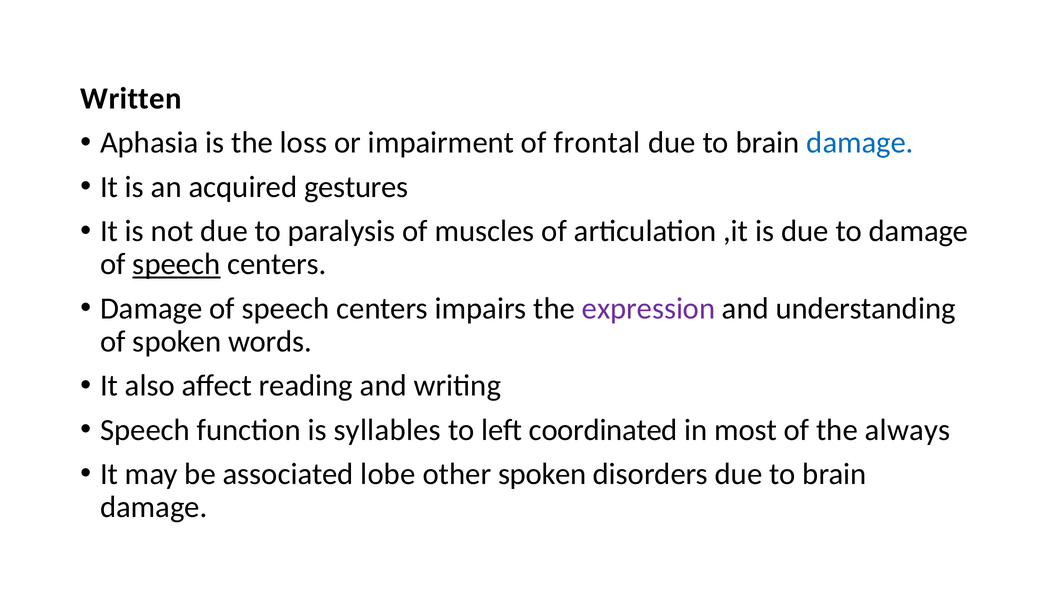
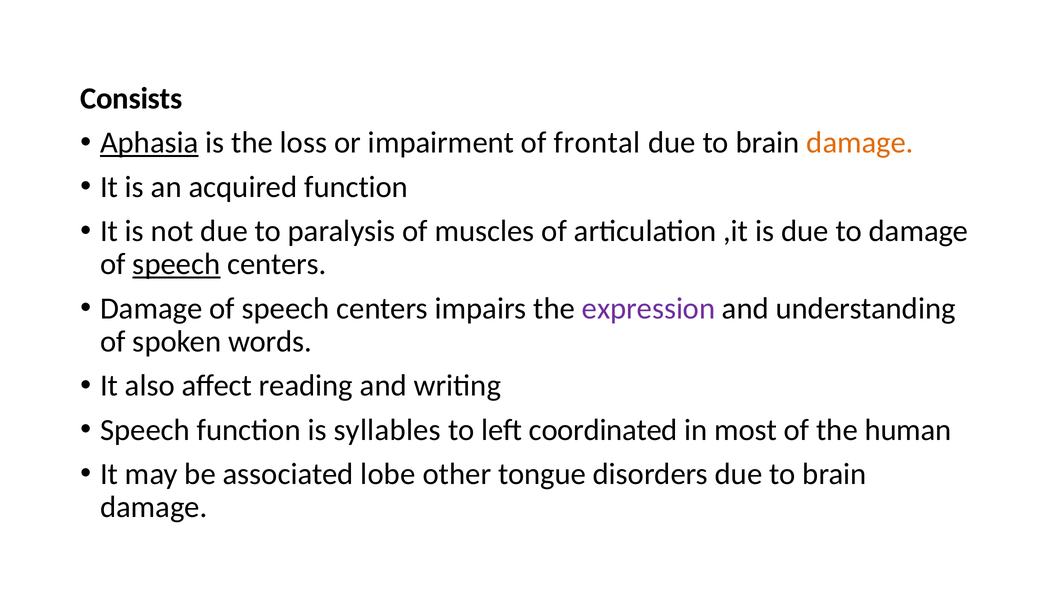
Written: Written -> Consists
Aphasia underline: none -> present
damage at (860, 143) colour: blue -> orange
acquired gestures: gestures -> function
always: always -> human
other spoken: spoken -> tongue
